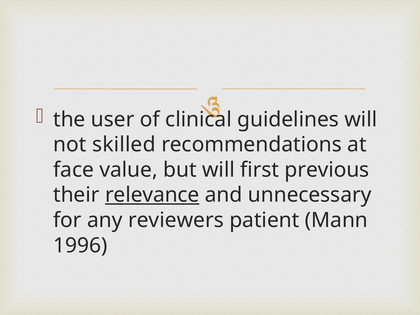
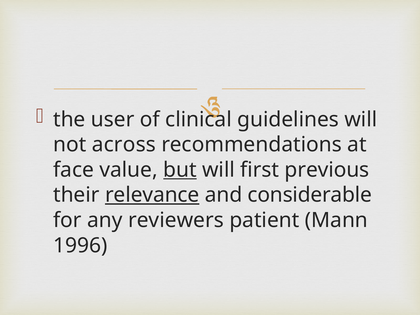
skilled: skilled -> across
but underline: none -> present
unnecessary: unnecessary -> considerable
